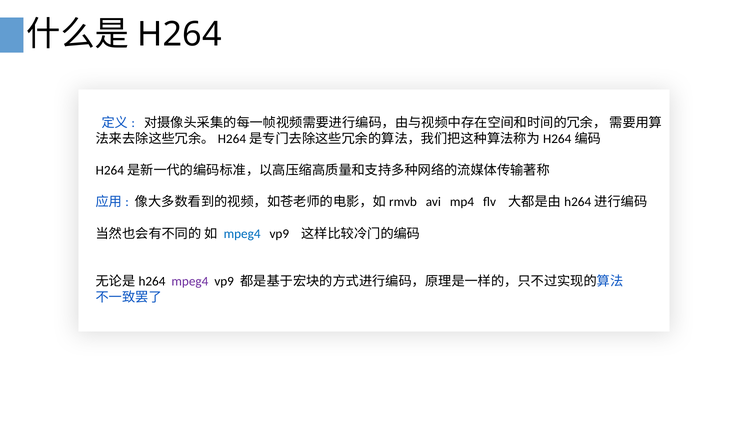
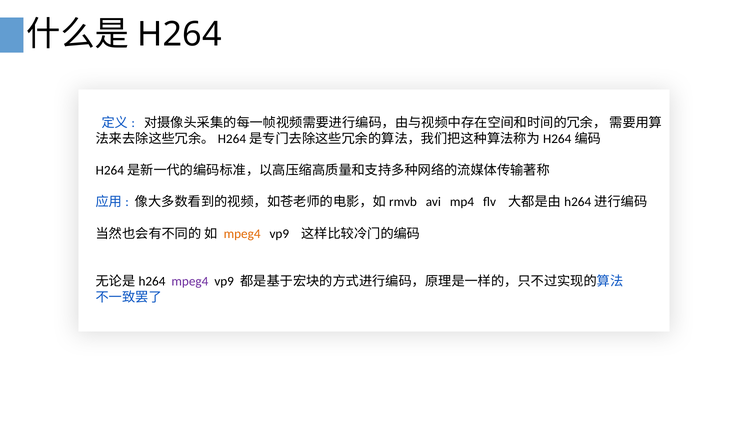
mpeg4 at (242, 234) colour: blue -> orange
